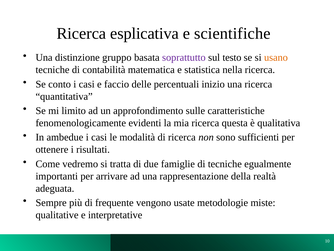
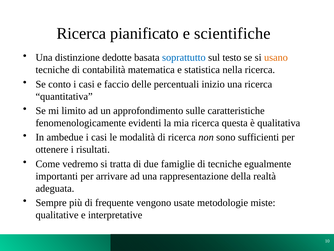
esplicativa: esplicativa -> pianificato
gruppo: gruppo -> dedotte
soprattutto colour: purple -> blue
